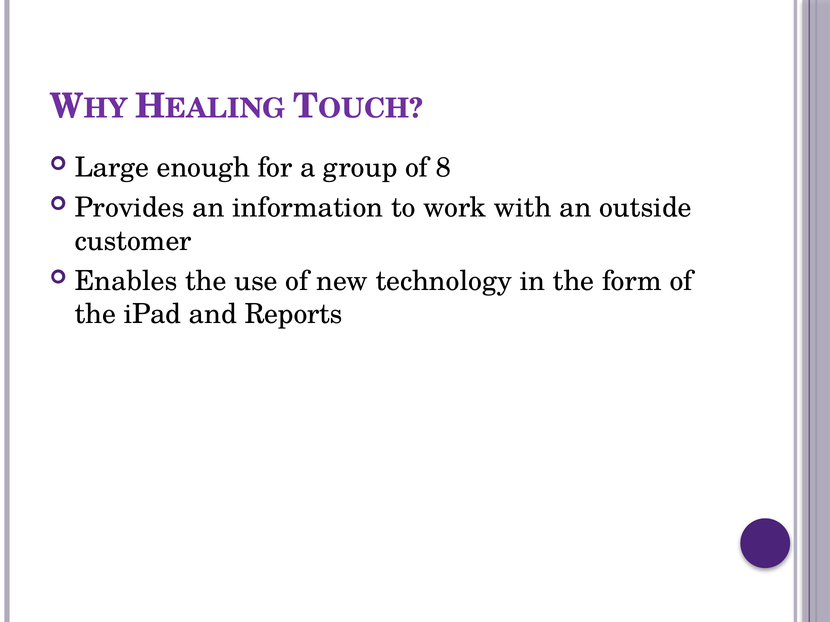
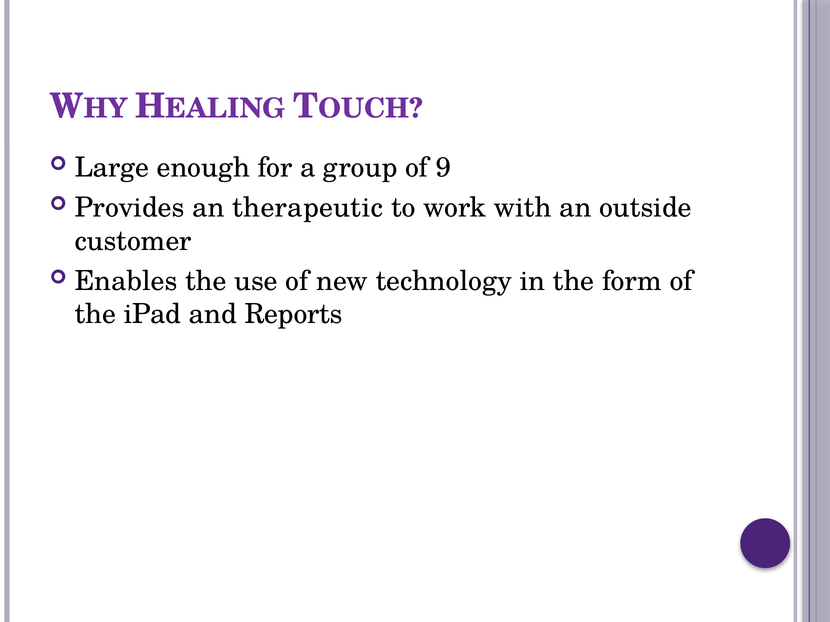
8: 8 -> 9
information: information -> therapeutic
